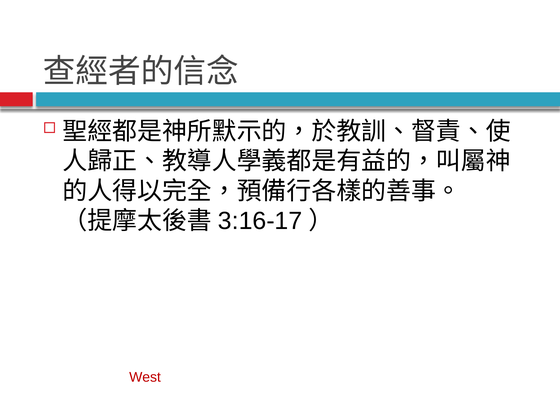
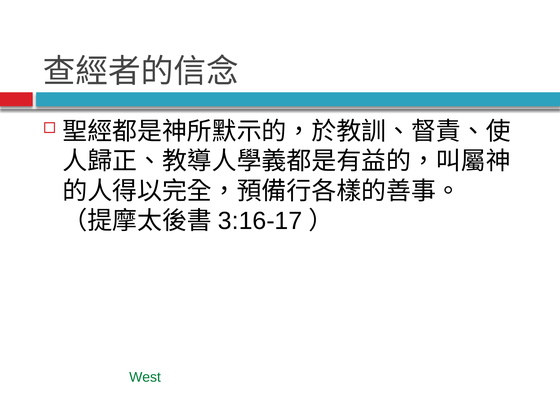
West colour: red -> green
